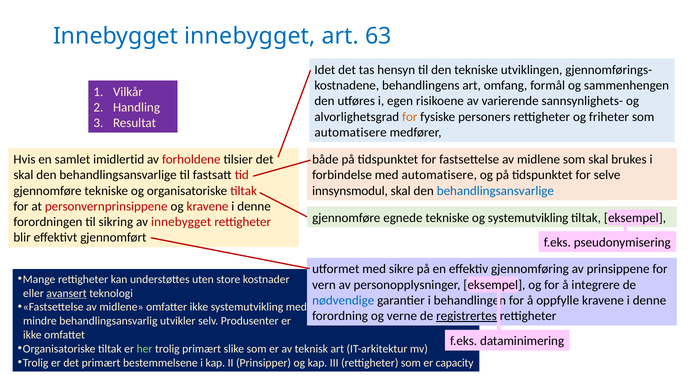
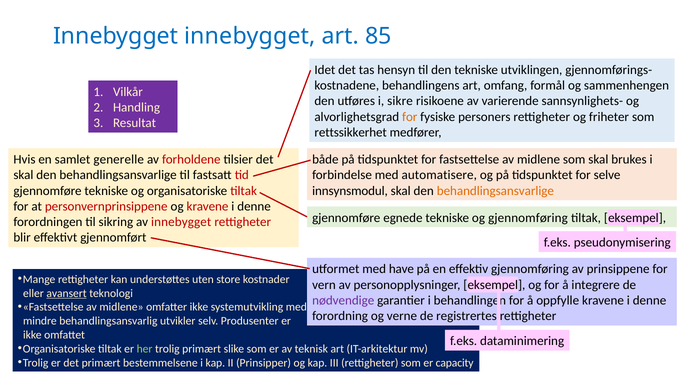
63: 63 -> 85
egen: egen -> sikre
automatisere at (351, 133): automatisere -> rettssikkerhet
imidlertid: imidlertid -> generelle
behandlingsansvarlige at (495, 191) colour: blue -> orange
og systemutvikling: systemutvikling -> gjennomføring
sikre: sikre -> have
nødvendige colour: blue -> purple
registrertes underline: present -> none
